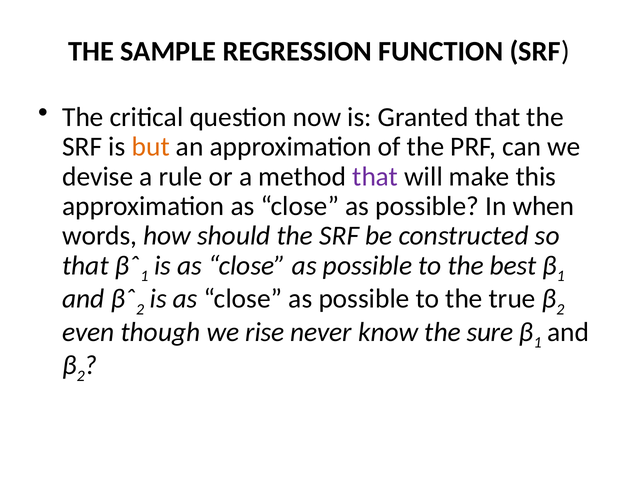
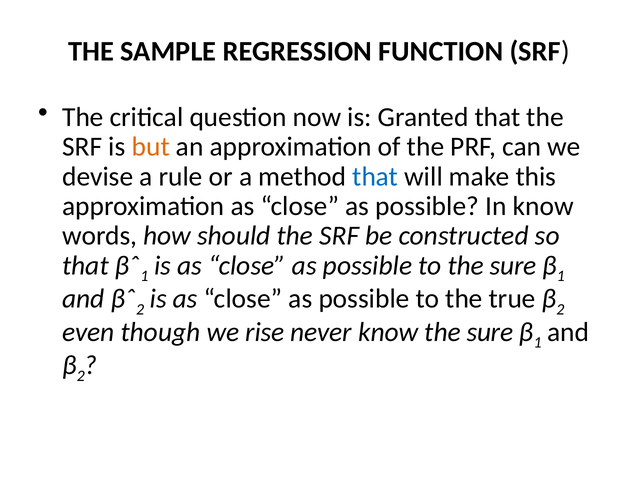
that at (375, 177) colour: purple -> blue
In when: when -> know
to the best: best -> sure
